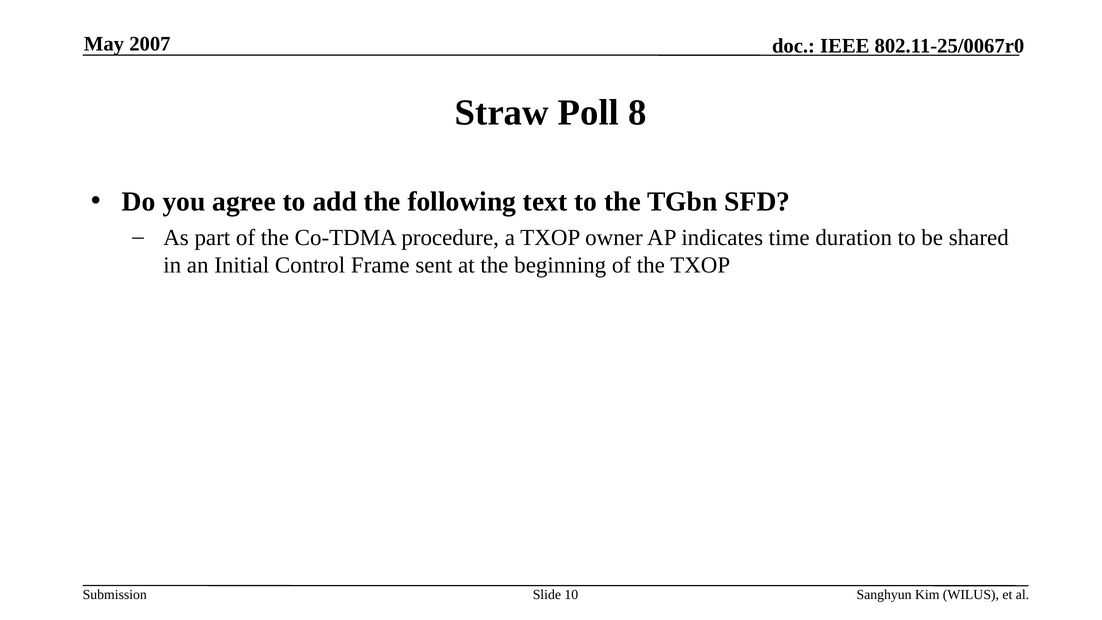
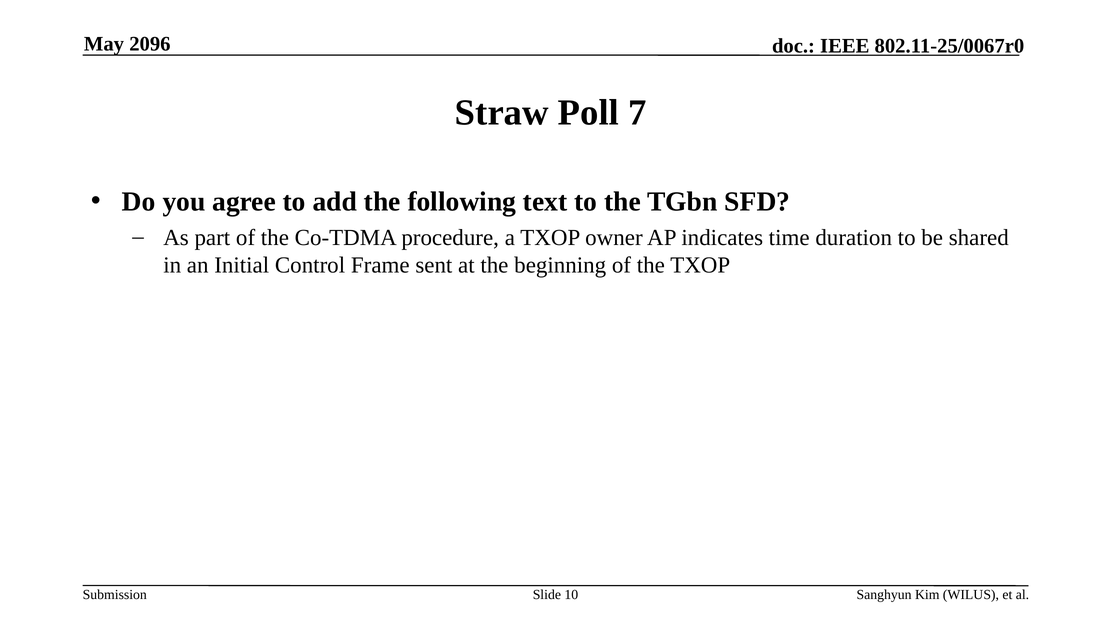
2007: 2007 -> 2096
8: 8 -> 7
